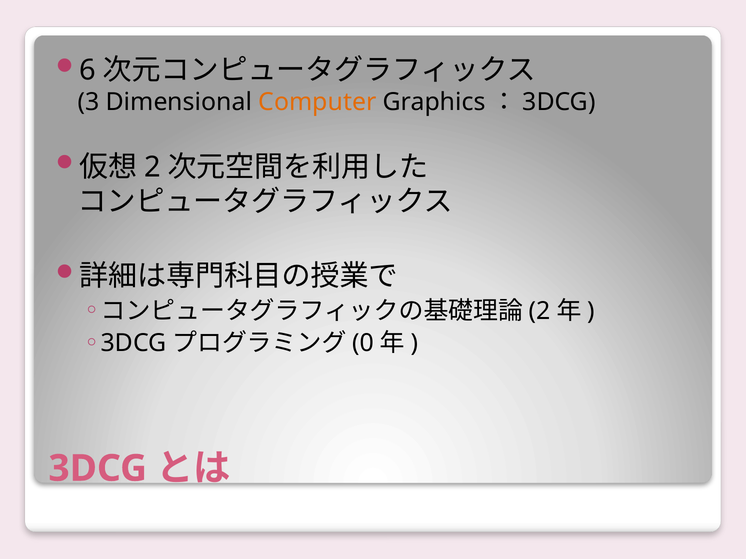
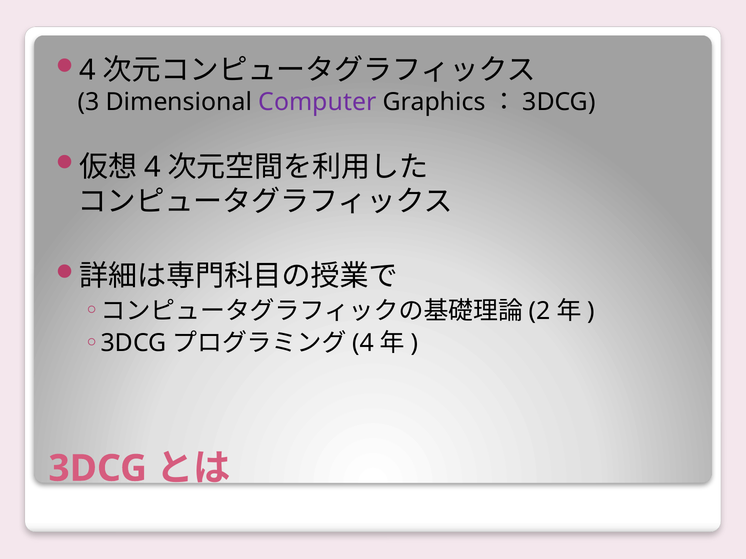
6 at (87, 70): 6 -> 4
Computer colour: orange -> purple
2 at (152, 167): 2 -> 4
0 at (363, 344): 0 -> 4
